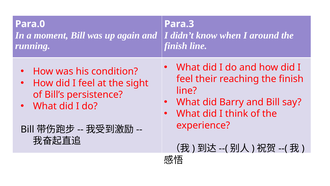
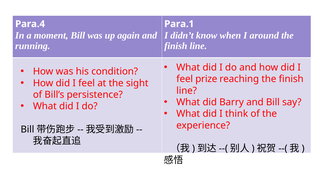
Para.0: Para.0 -> Para.4
Para.3: Para.3 -> Para.1
their: their -> prize
